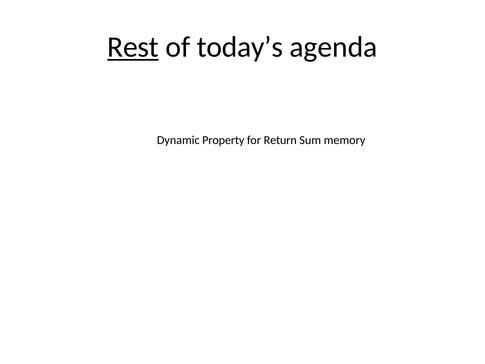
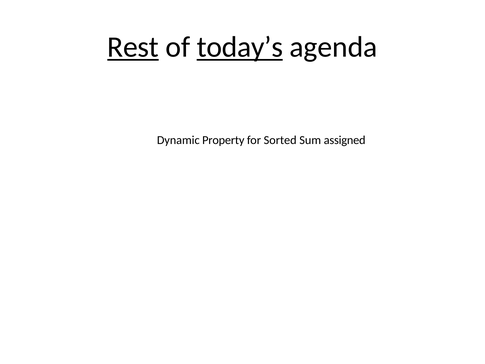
today’s underline: none -> present
Return: Return -> Sorted
memory: memory -> assigned
